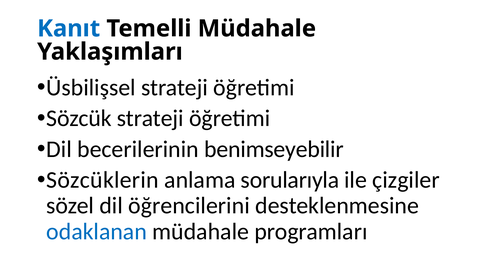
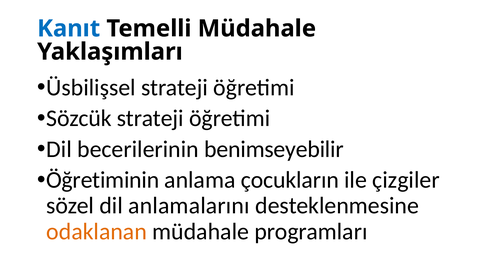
Sözcüklerin: Sözcüklerin -> Öğretiminin
sorularıyla: sorularıyla -> çocukların
öğrencilerini: öğrencilerini -> anlamalarını
odaklanan colour: blue -> orange
